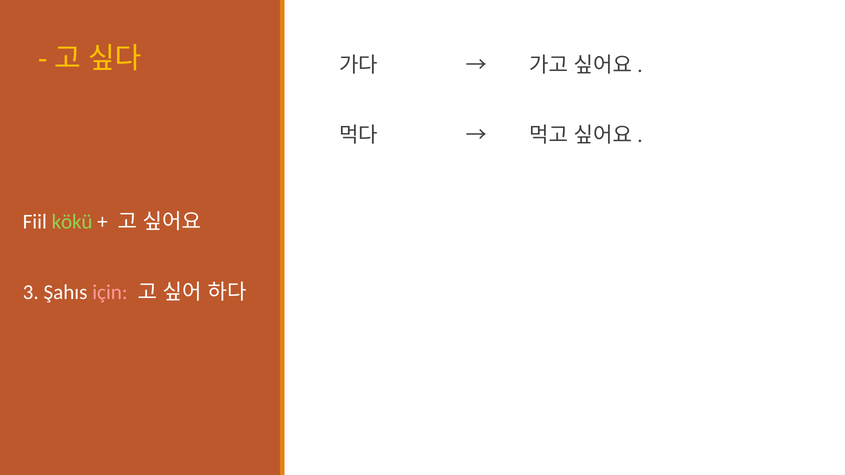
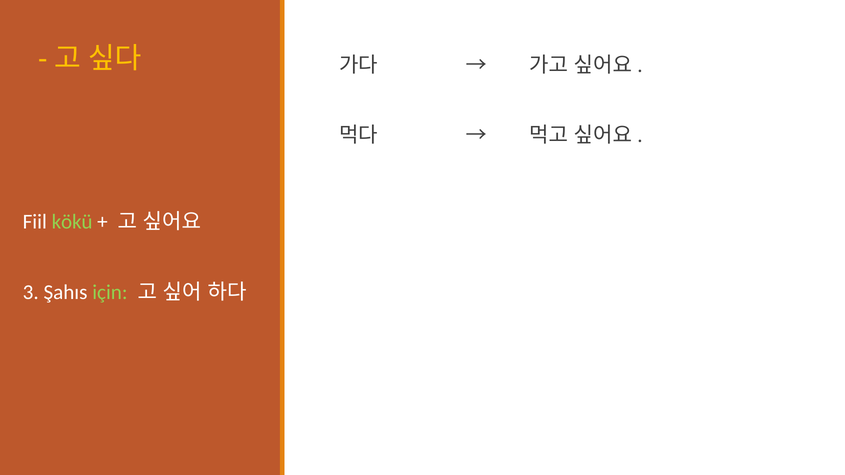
için colour: pink -> light green
